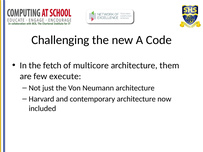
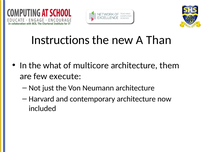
Challenging: Challenging -> Instructions
Code: Code -> Than
fetch: fetch -> what
